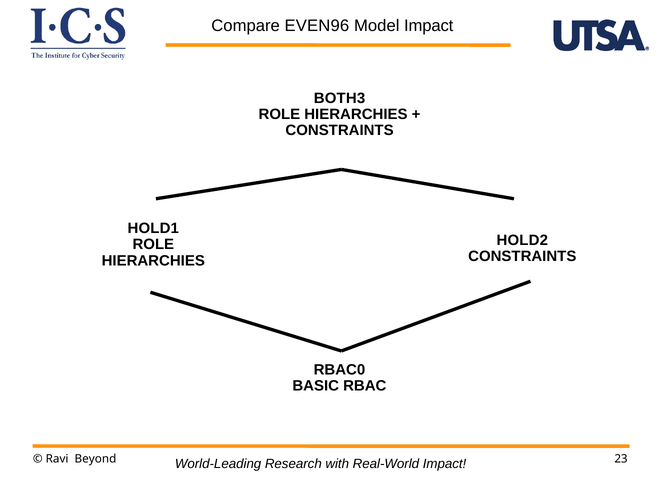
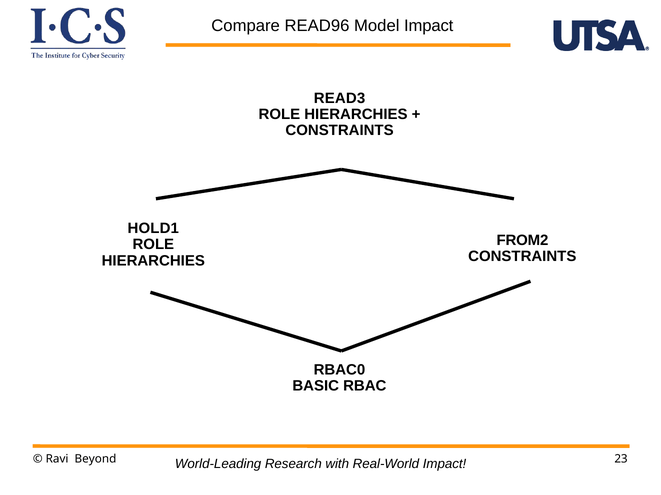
EVEN96: EVEN96 -> READ96
BOTH3: BOTH3 -> READ3
HOLD2: HOLD2 -> FROM2
